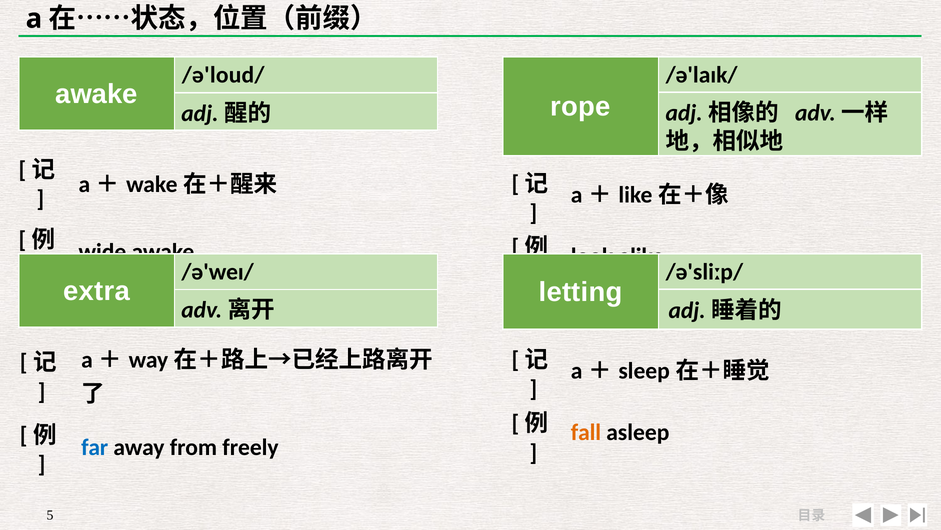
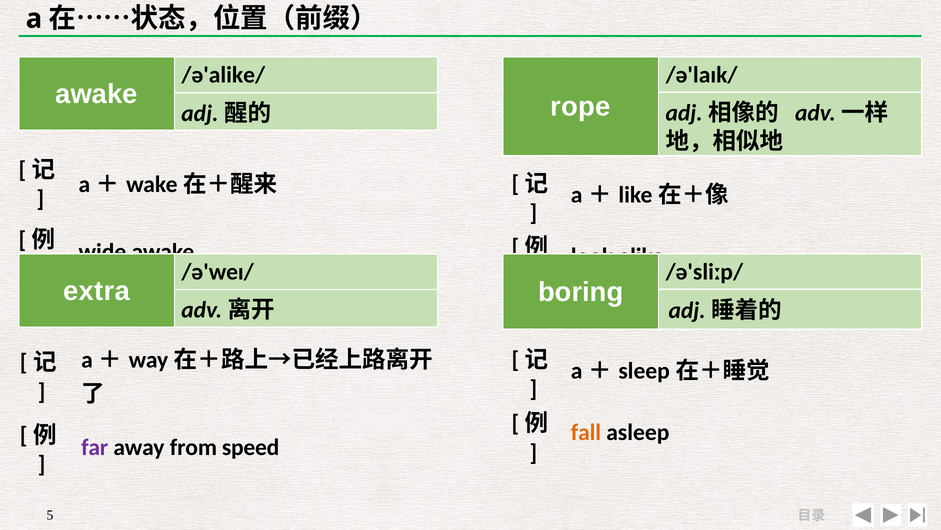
/ə'loud/: /ə'loud/ -> /ə'alike/
letting: letting -> boring
far colour: blue -> purple
freely: freely -> speed
